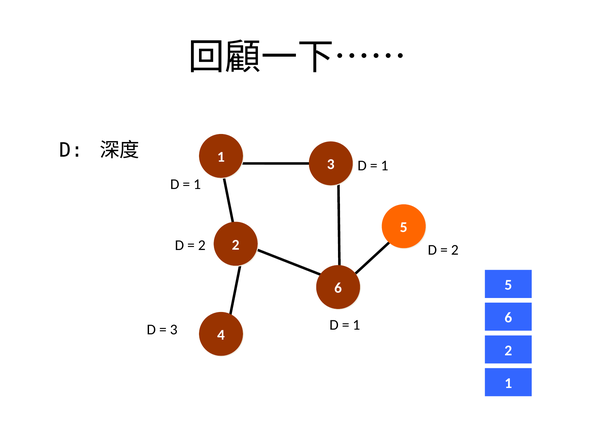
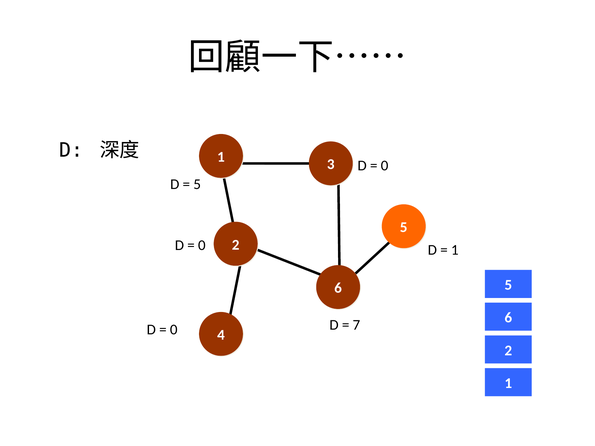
1 at (385, 166): 1 -> 0
1 at (197, 184): 1 -> 5
2 at (202, 245): 2 -> 0
2 at (455, 250): 2 -> 1
1 at (356, 325): 1 -> 7
3 at (174, 330): 3 -> 0
